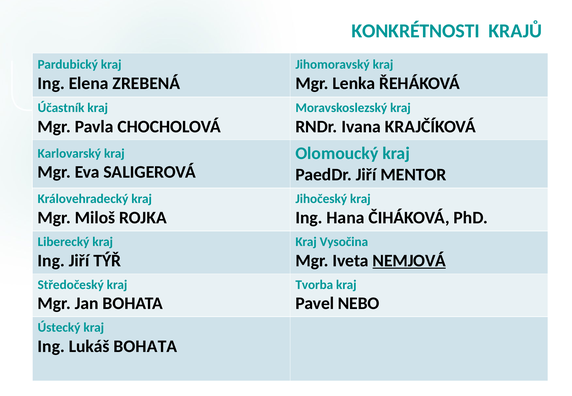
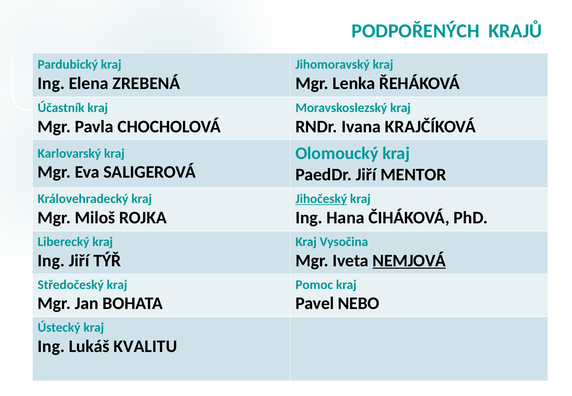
KONKRÉTNOSTI: KONKRÉTNOSTI -> PODPOŘENÝCH
Jihočeský underline: none -> present
Tvorba: Tvorba -> Pomoc
Lukáš BOHATA: BOHATA -> KVALITU
